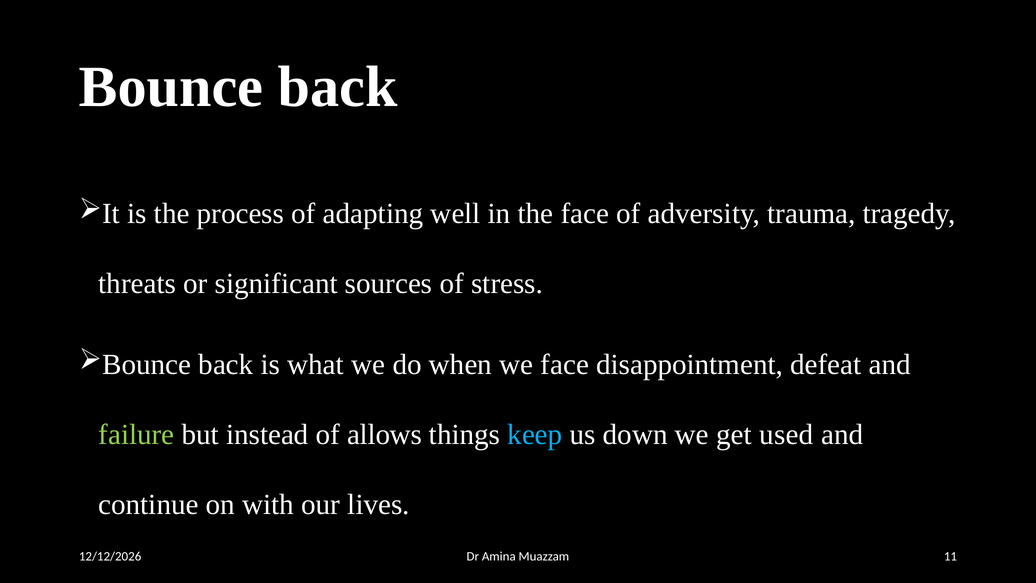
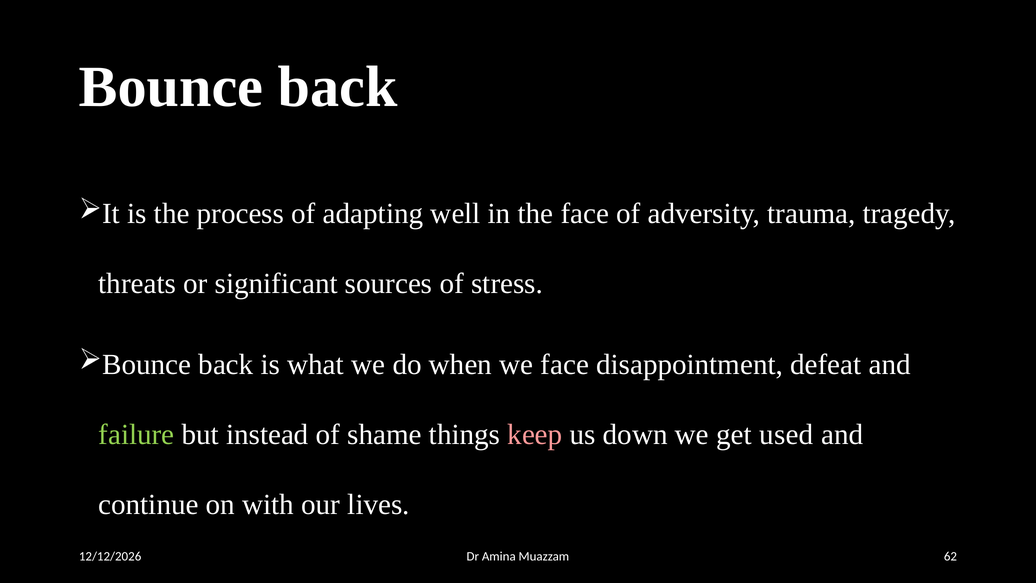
allows: allows -> shame
keep colour: light blue -> pink
11: 11 -> 62
